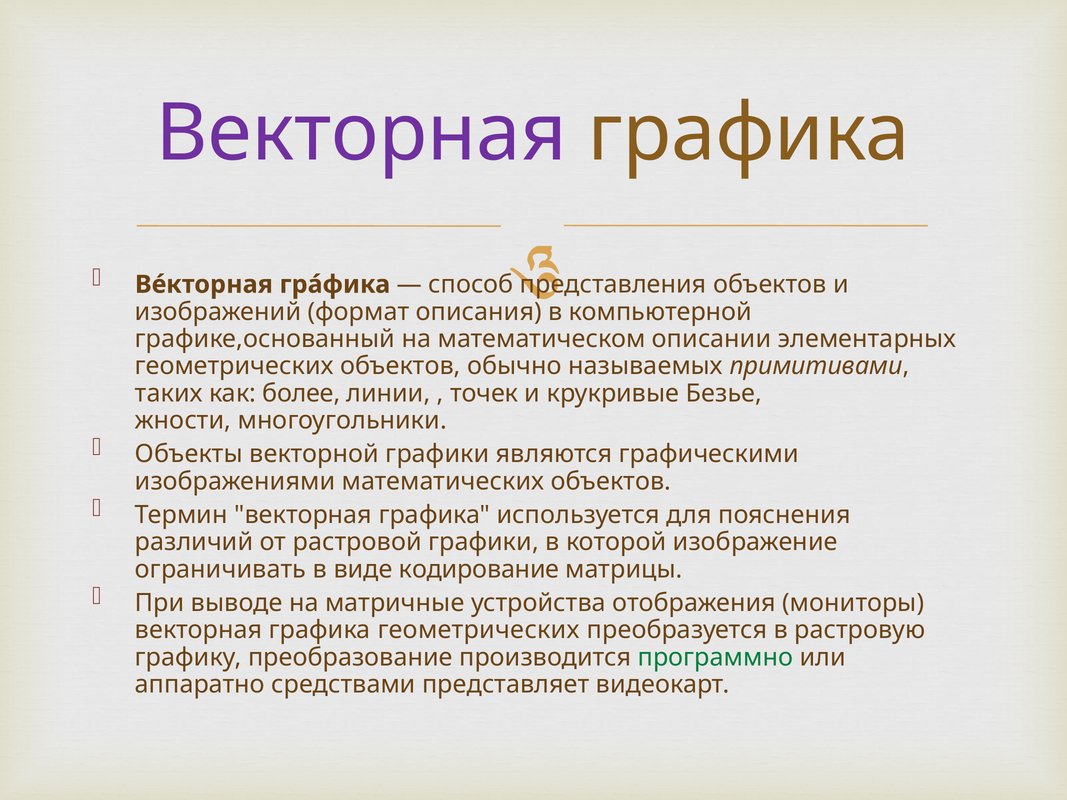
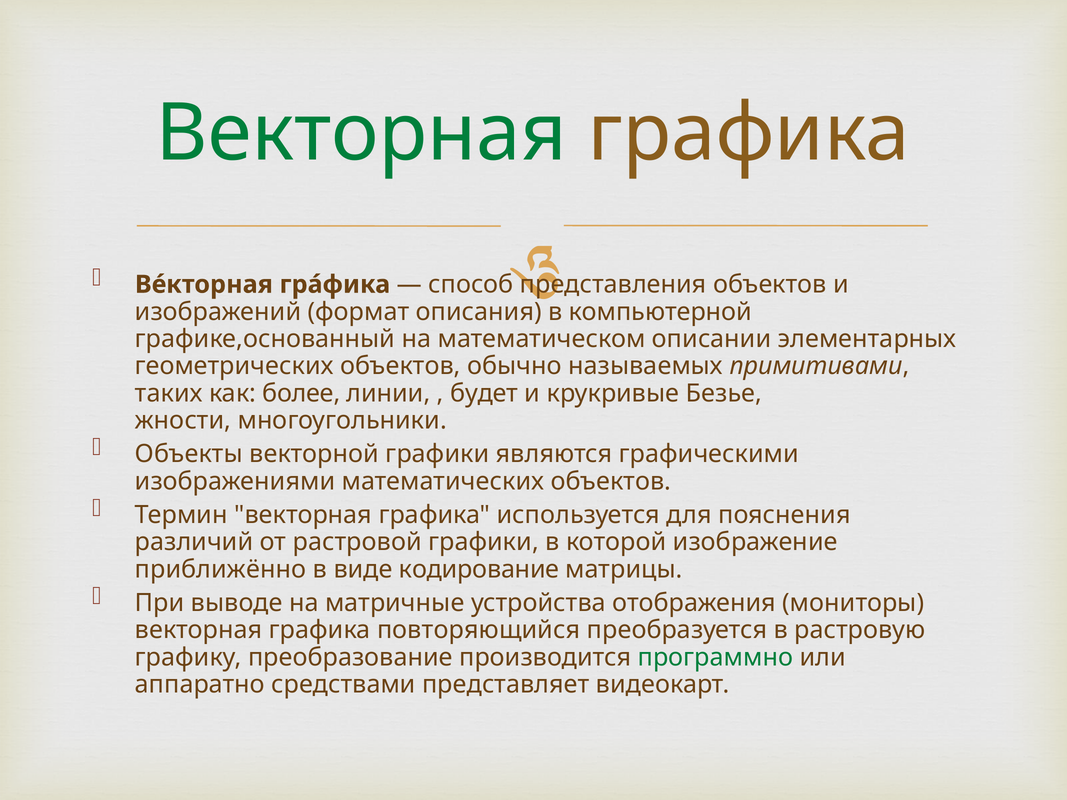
Векторная at (361, 134) colour: purple -> green
точек: точек -> будет
ограничивать: ограничивать -> приближённо
графика геометрических: геометрических -> повторяющийся
